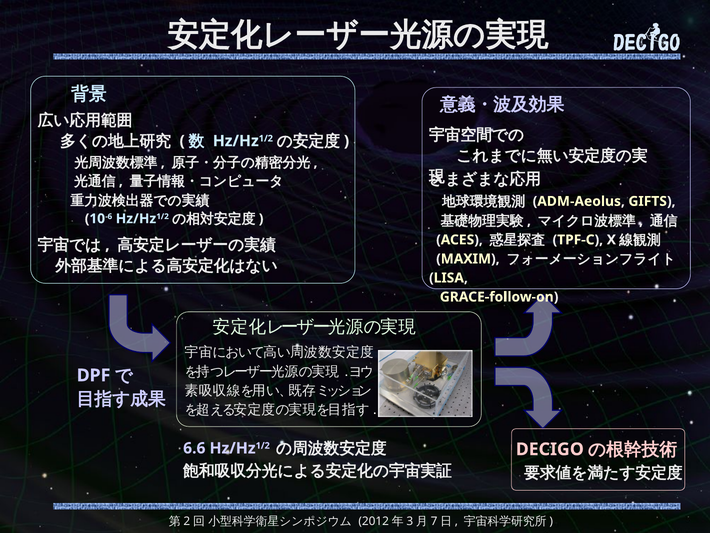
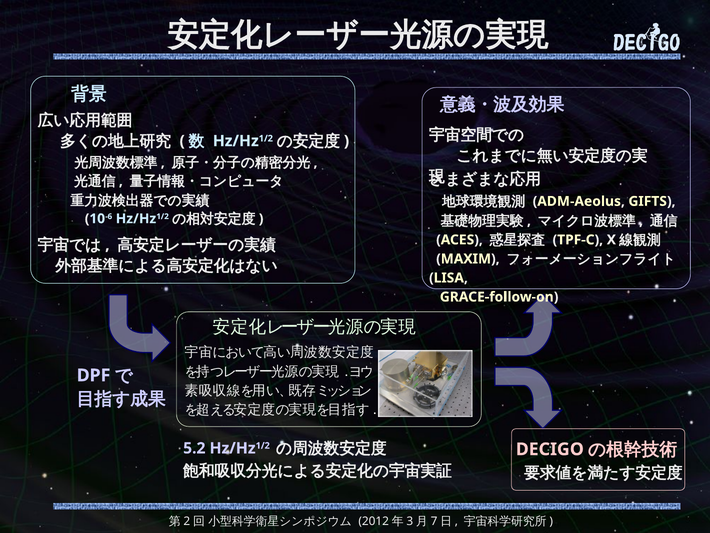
6.6: 6.6 -> 5.2
